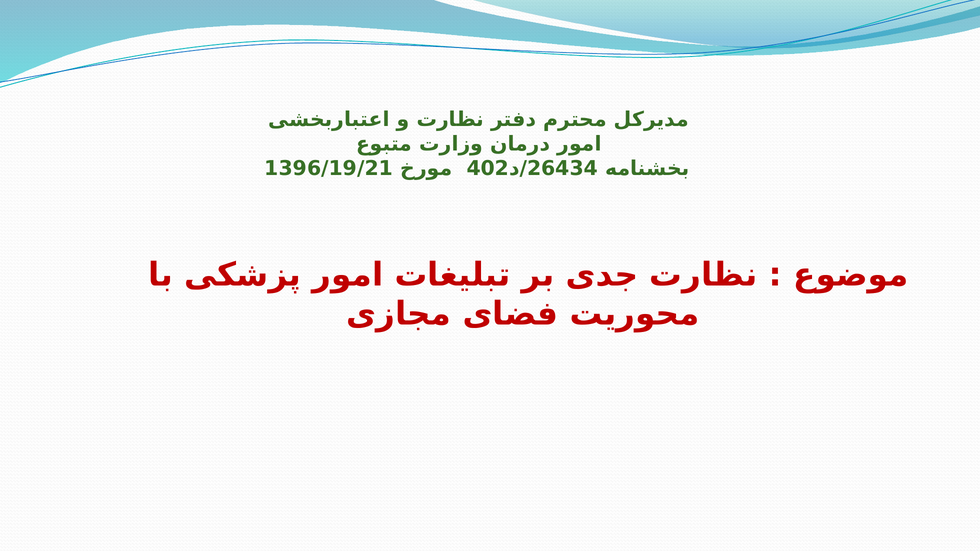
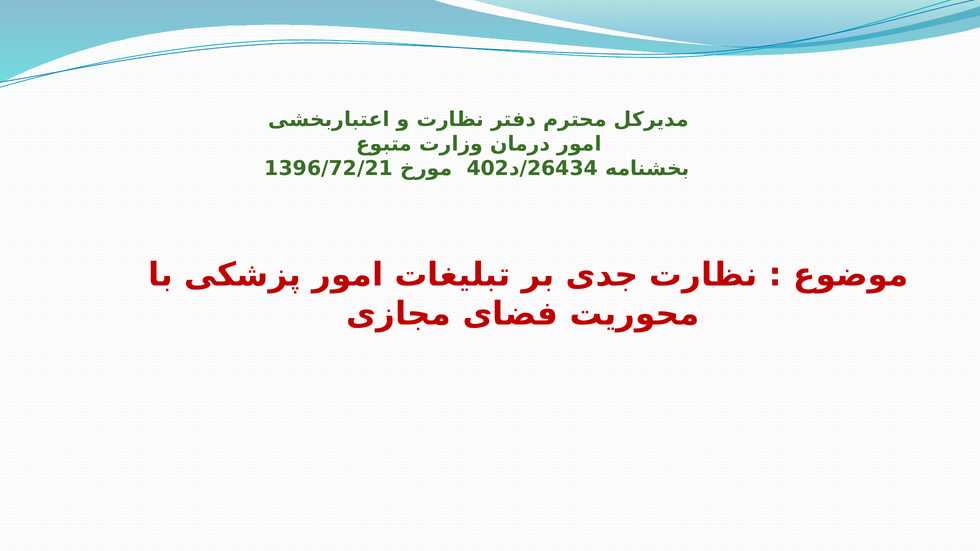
1396/19/21: 1396/19/21 -> 1396/72/21
